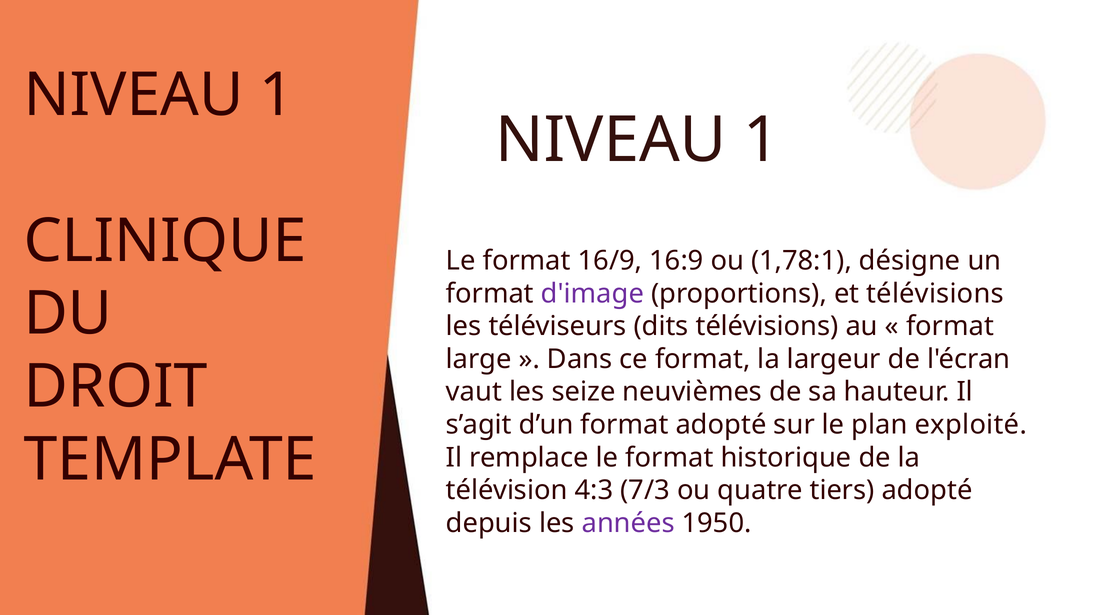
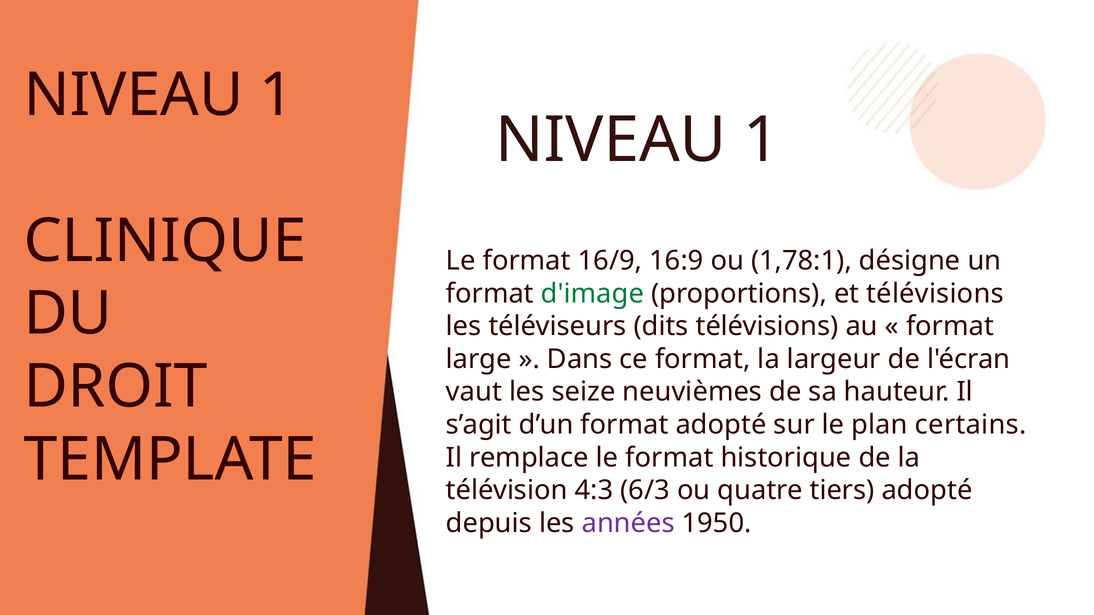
d'image colour: purple -> green
exploité: exploité -> certains
7/3: 7/3 -> 6/3
